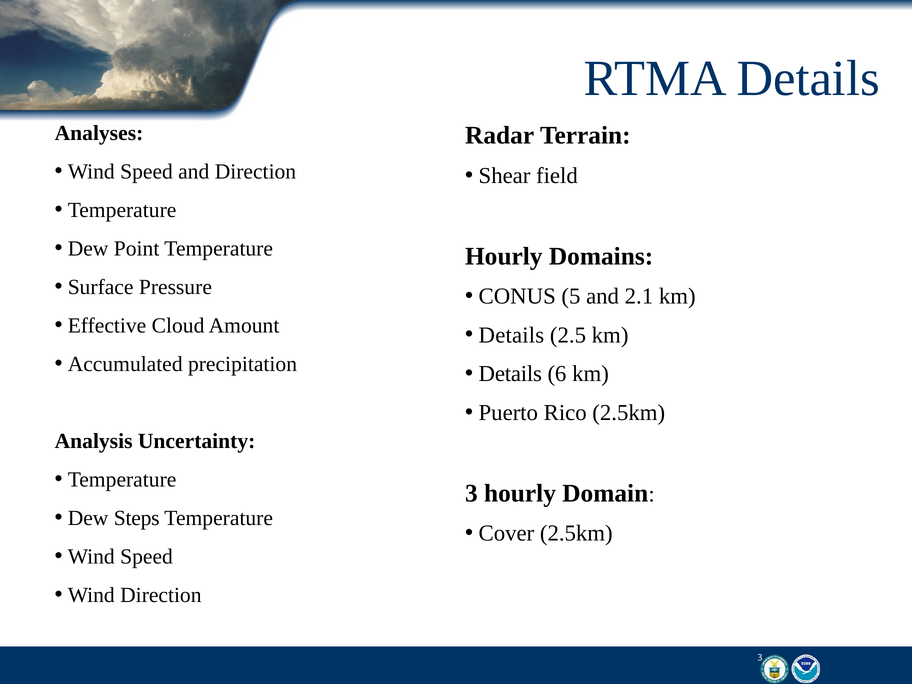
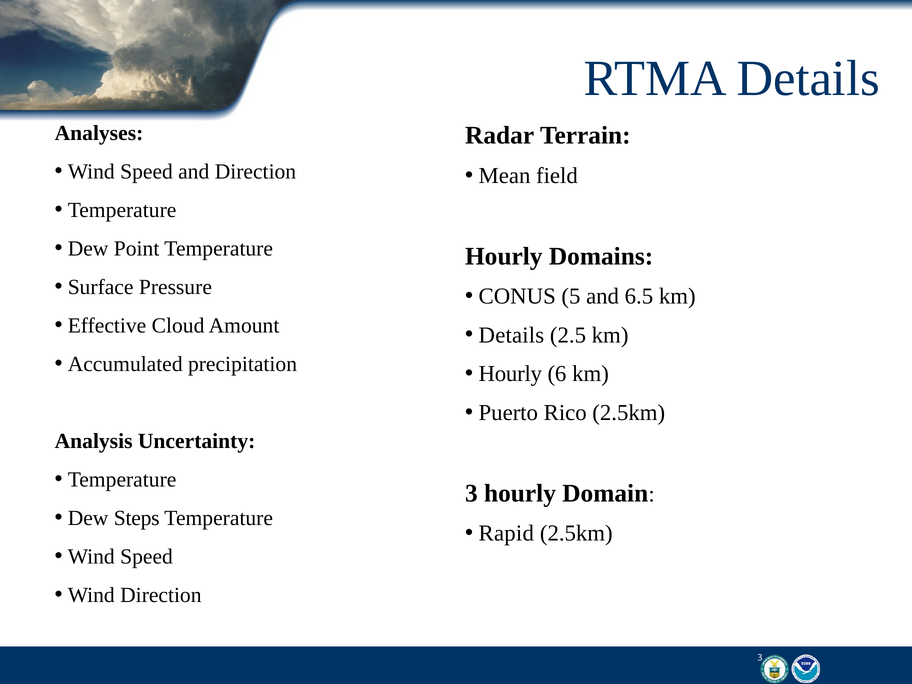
Shear: Shear -> Mean
2.1: 2.1 -> 6.5
Details at (510, 374): Details -> Hourly
Cover: Cover -> Rapid
